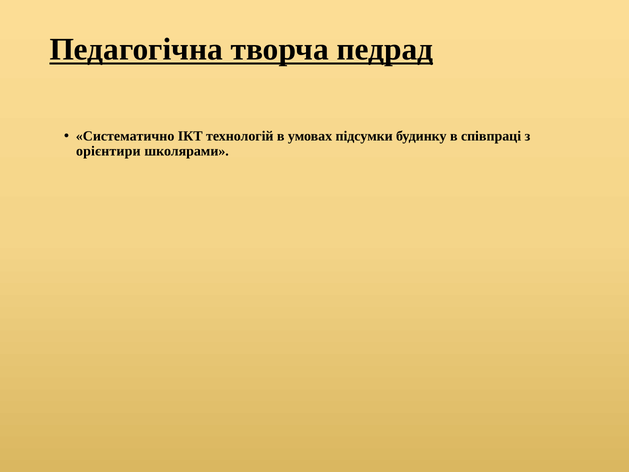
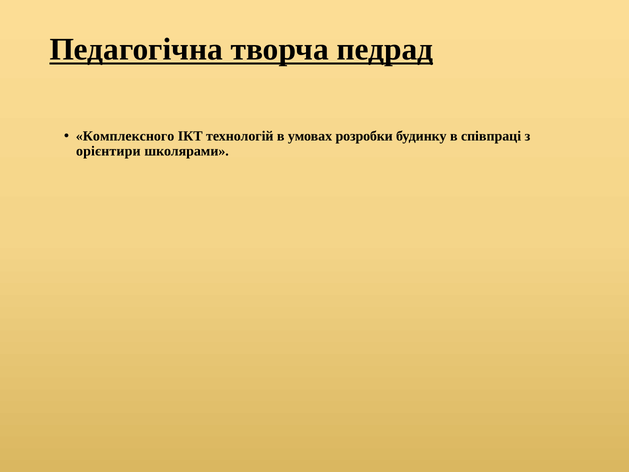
Систематично: Систематично -> Комплексного
підсумки: підсумки -> розробки
